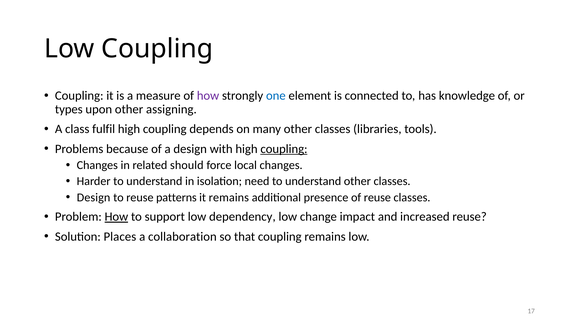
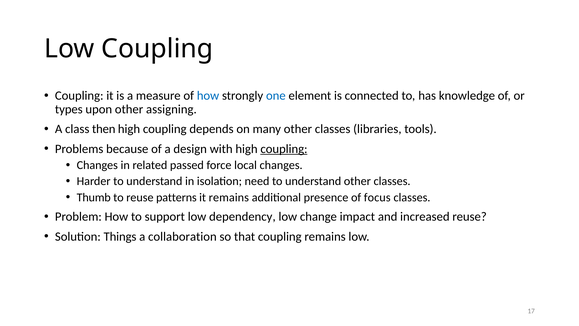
how at (208, 96) colour: purple -> blue
fulfil: fulfil -> then
should: should -> passed
Design at (94, 197): Design -> Thumb
of reuse: reuse -> focus
How at (116, 217) underline: present -> none
Places: Places -> Things
